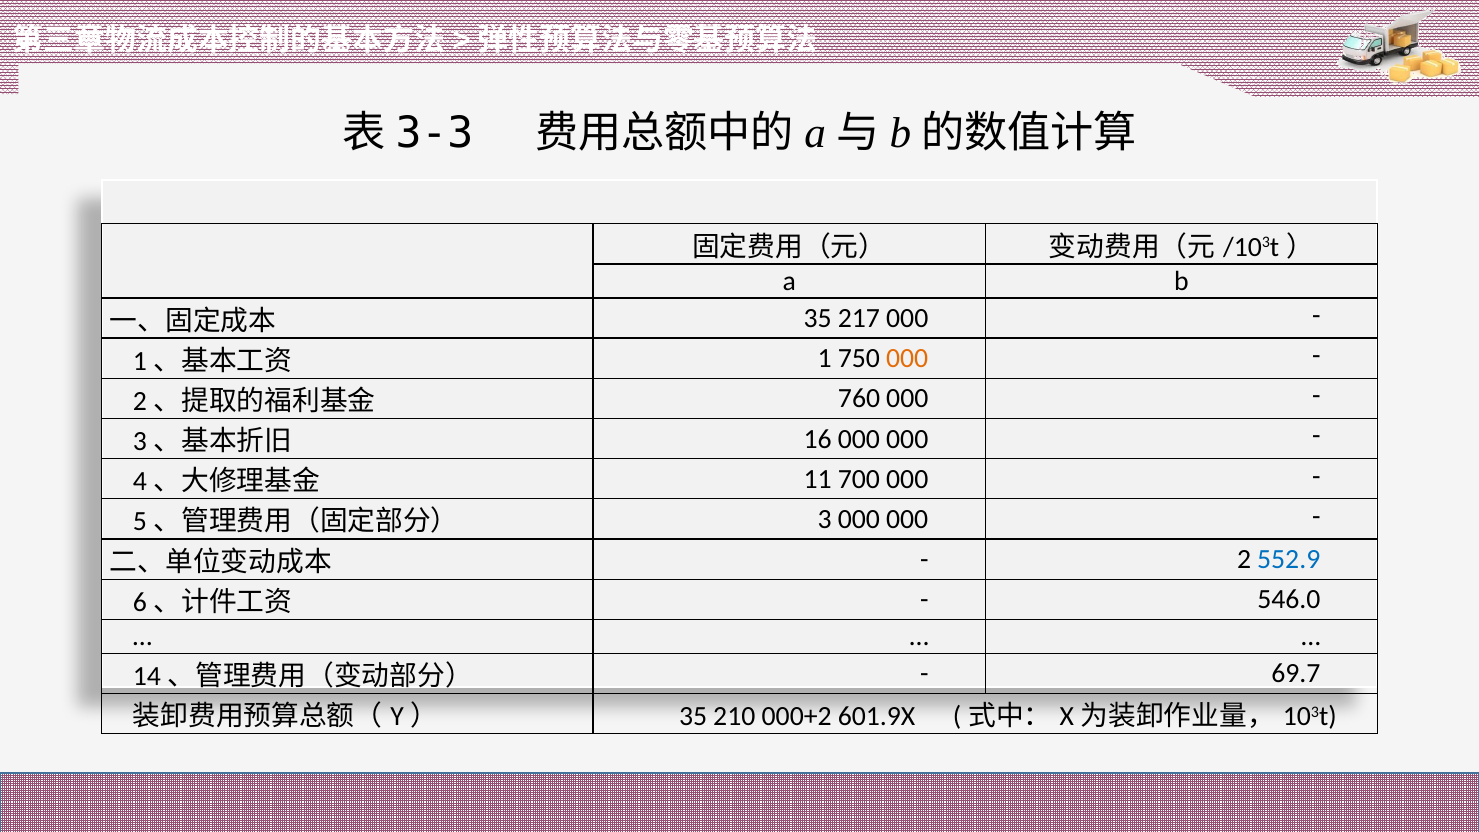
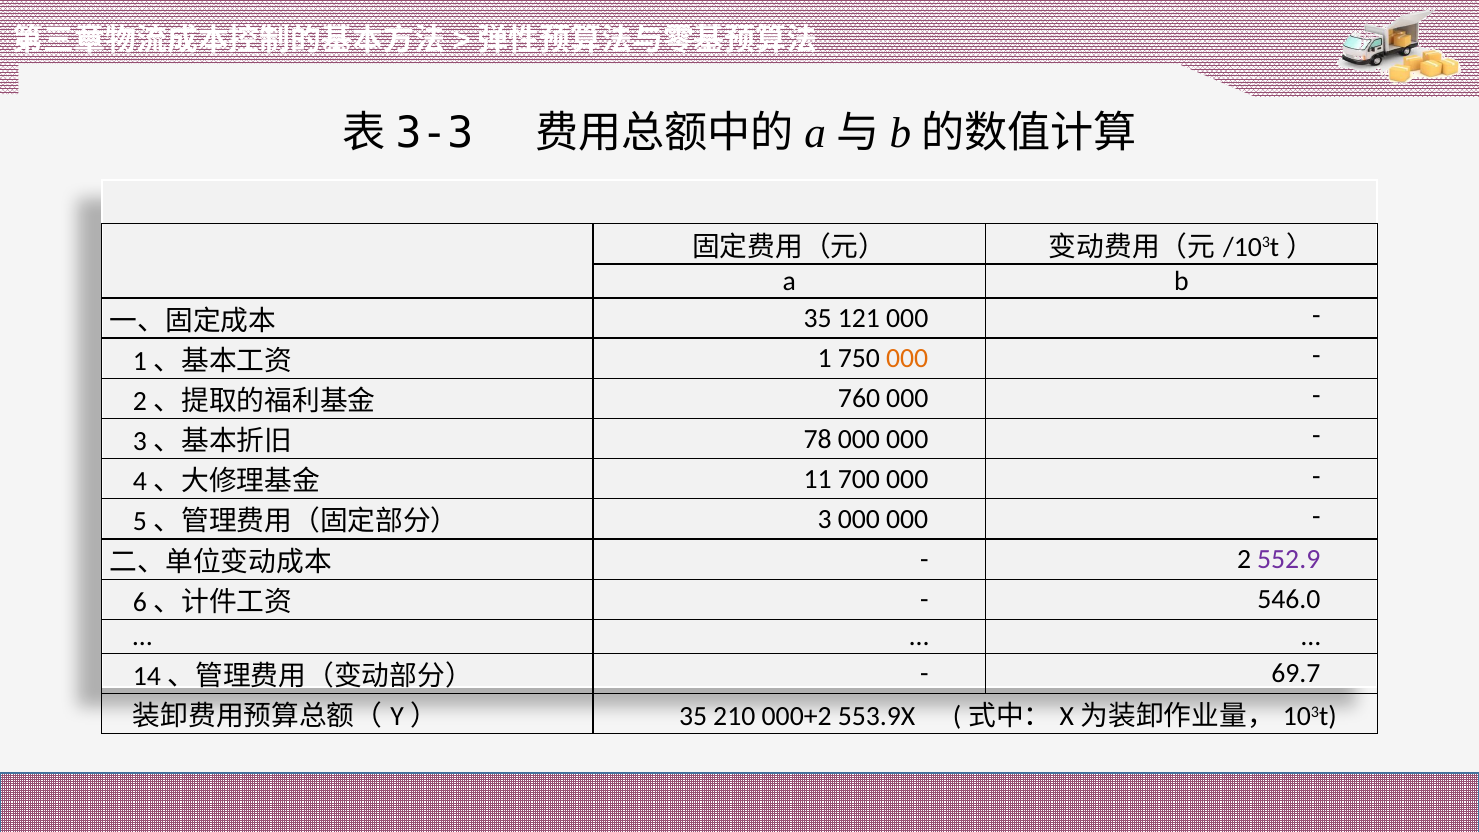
217: 217 -> 121
16: 16 -> 78
552.9 colour: blue -> purple
601.9X: 601.9X -> 553.9X
